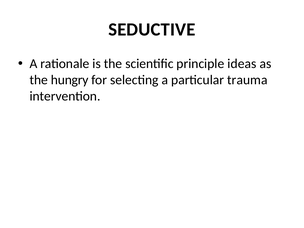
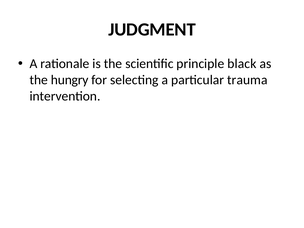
SEDUCTIVE: SEDUCTIVE -> JUDGMENT
ideas: ideas -> black
